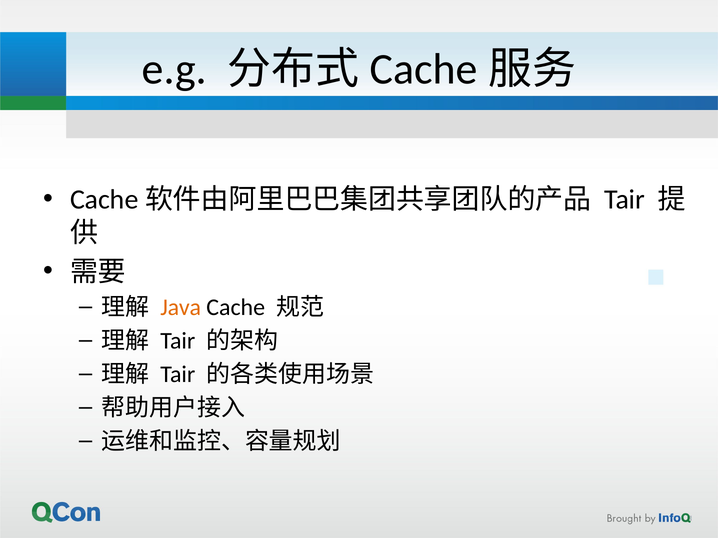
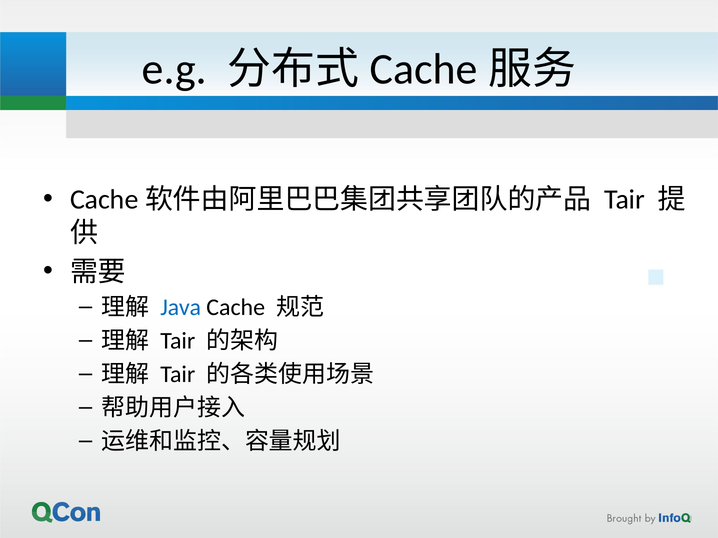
Java colour: orange -> blue
